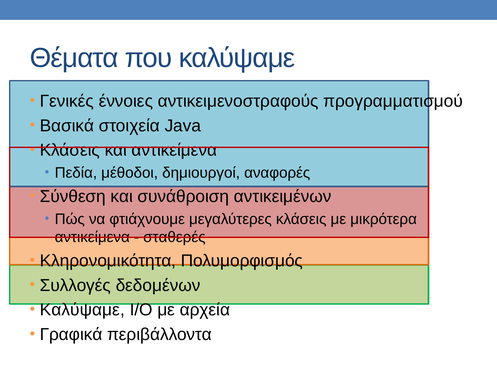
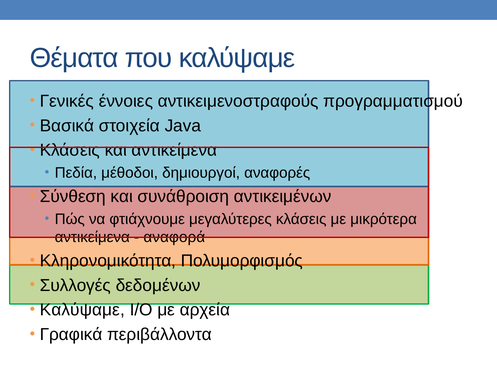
σταθερές: σταθερές -> αναφορά
